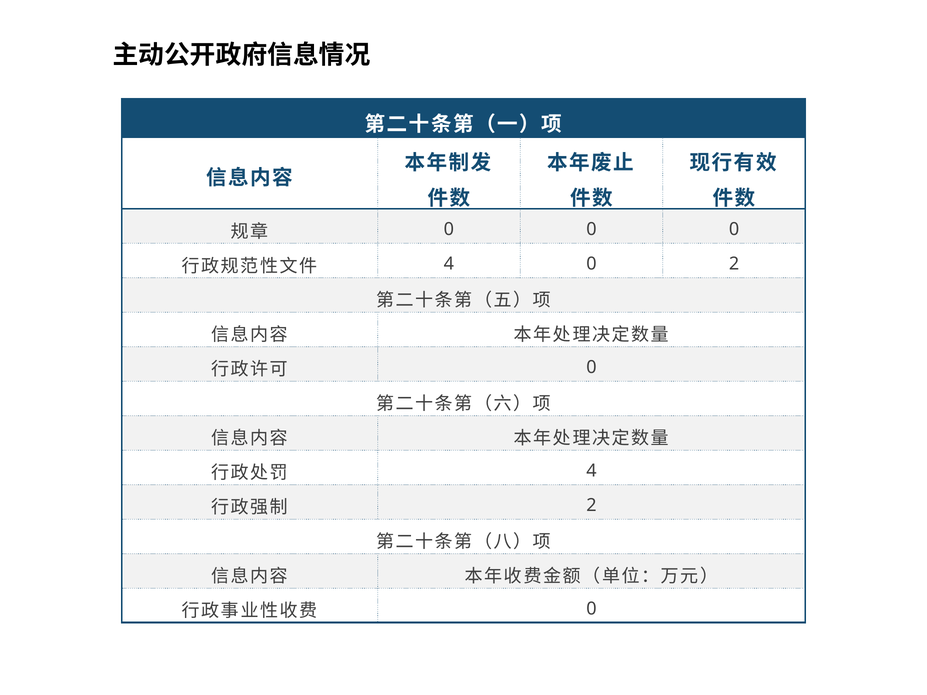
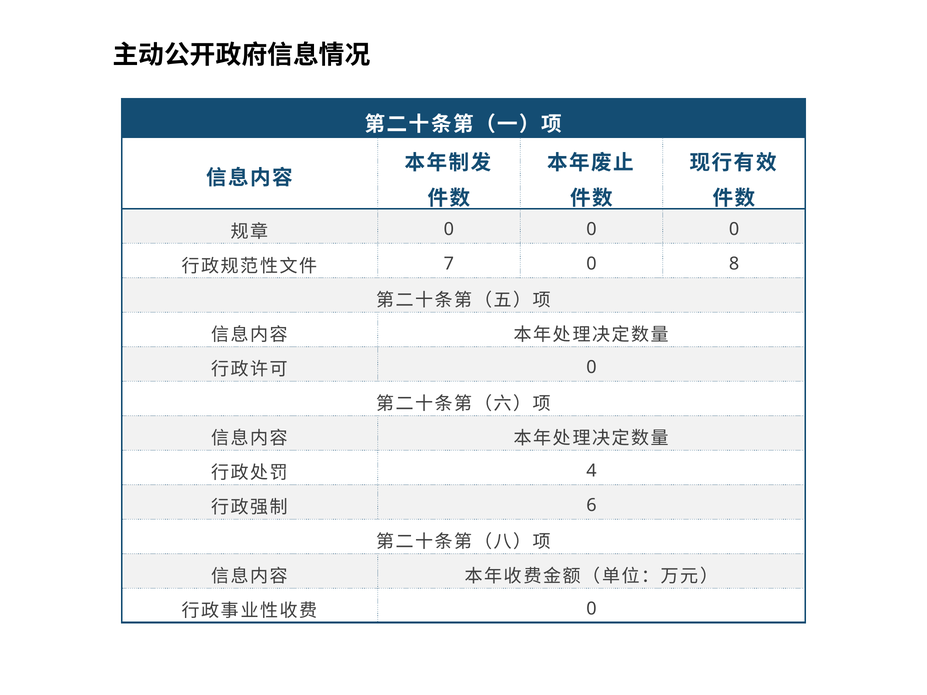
4 at (449, 264): 4 -> 7
0 2: 2 -> 8
2 at (592, 506): 2 -> 6
